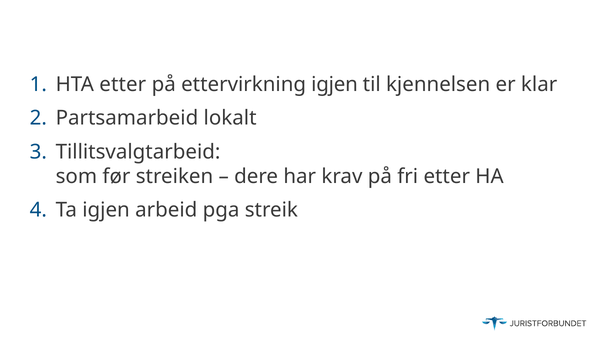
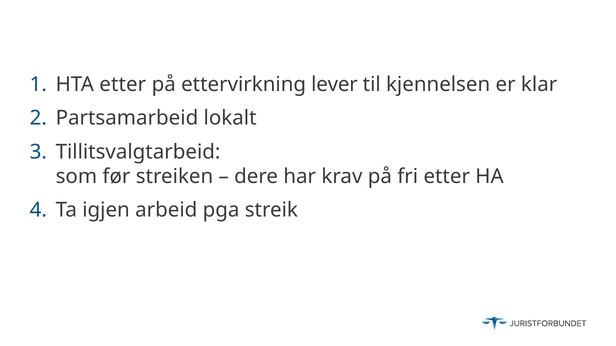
ettervirkning igjen: igjen -> lever
